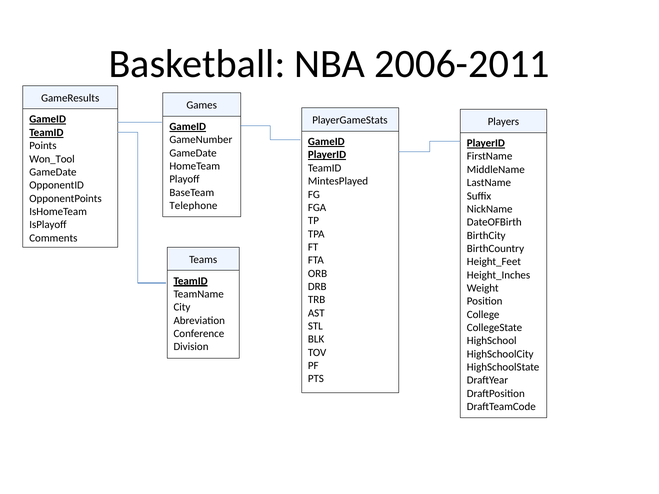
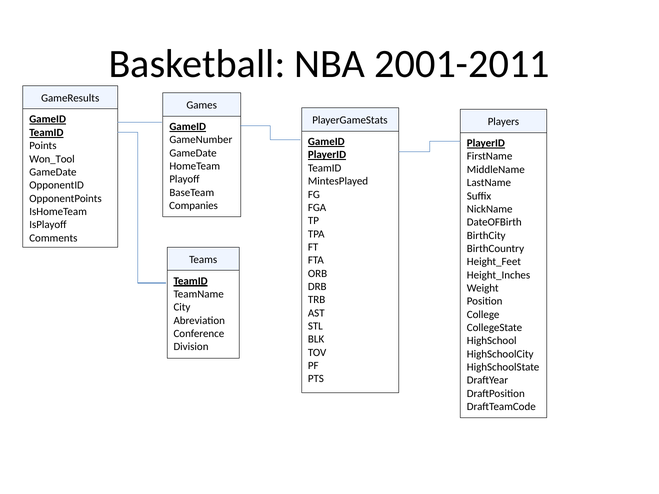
2006-2011: 2006-2011 -> 2001-2011
Telephone: Telephone -> Companies
